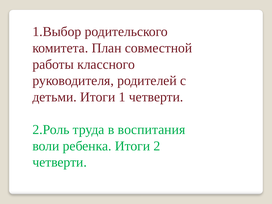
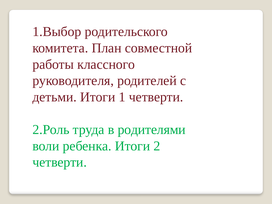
воспитания: воспитания -> родителями
